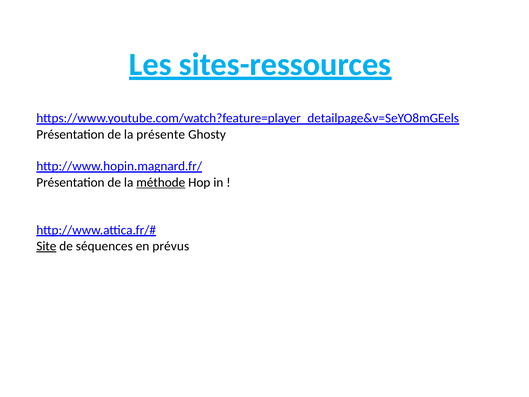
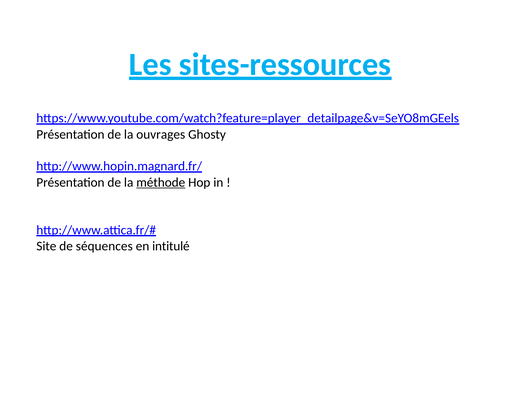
présente: présente -> ouvrages
Site underline: present -> none
prévus: prévus -> intitulé
